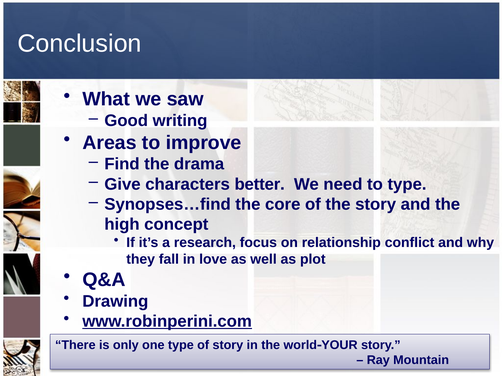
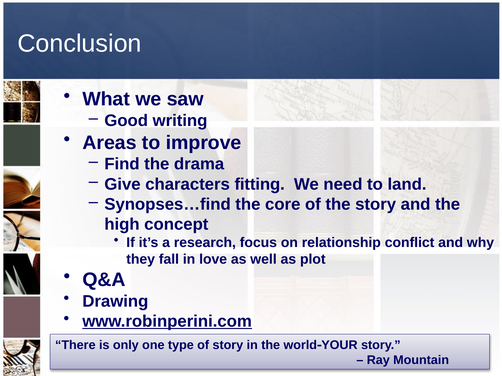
better: better -> fitting
to type: type -> land
